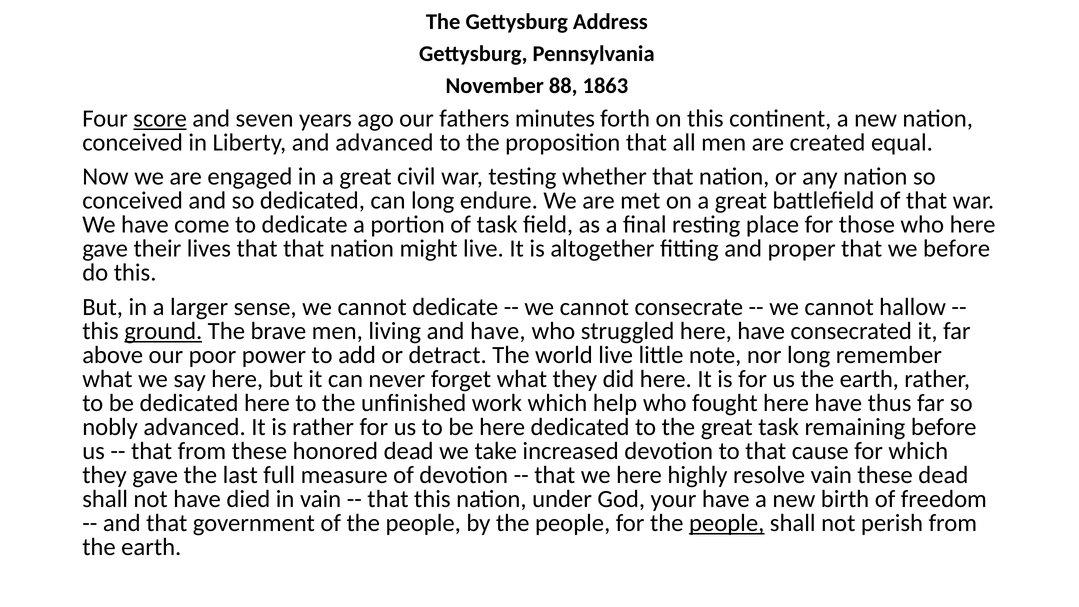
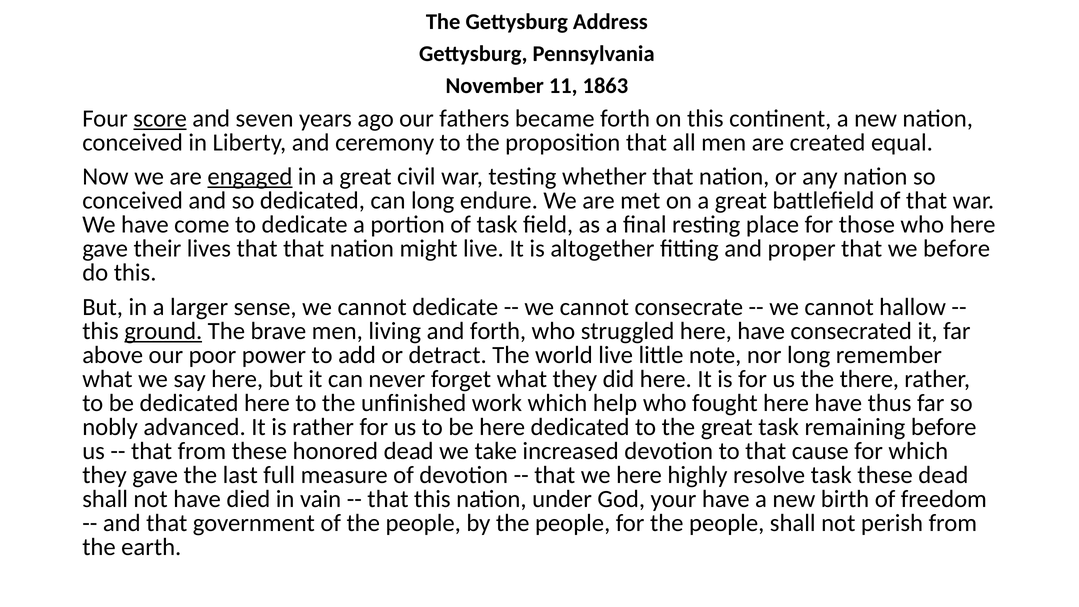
88: 88 -> 11
minutes: minutes -> became
and advanced: advanced -> ceremony
engaged underline: none -> present
and have: have -> forth
us the earth: earth -> there
resolve vain: vain -> task
people at (727, 523) underline: present -> none
